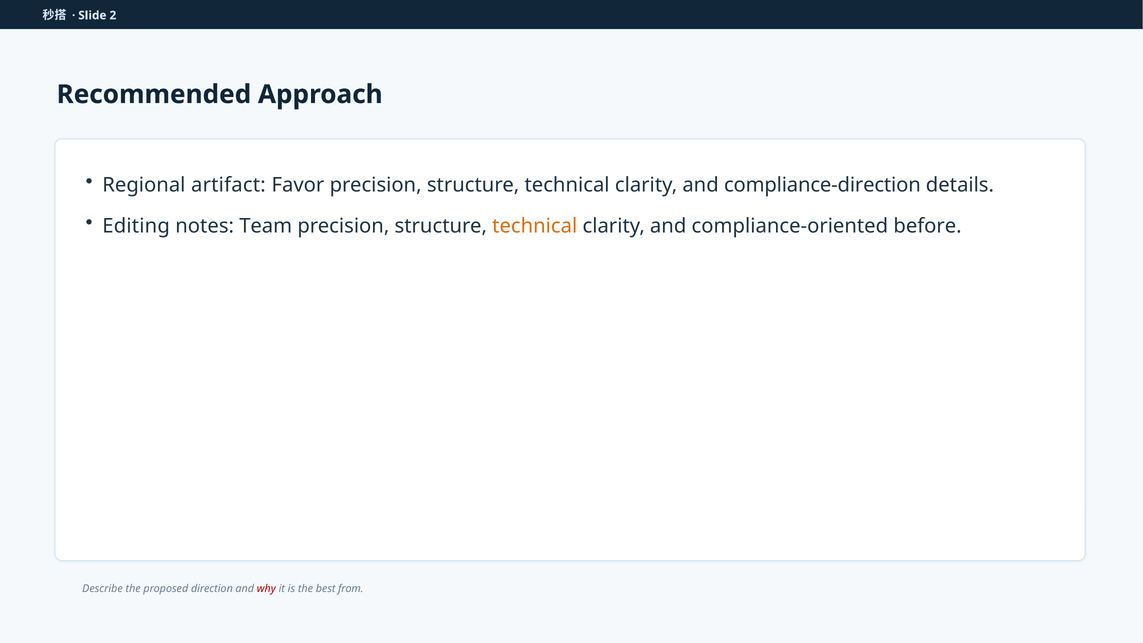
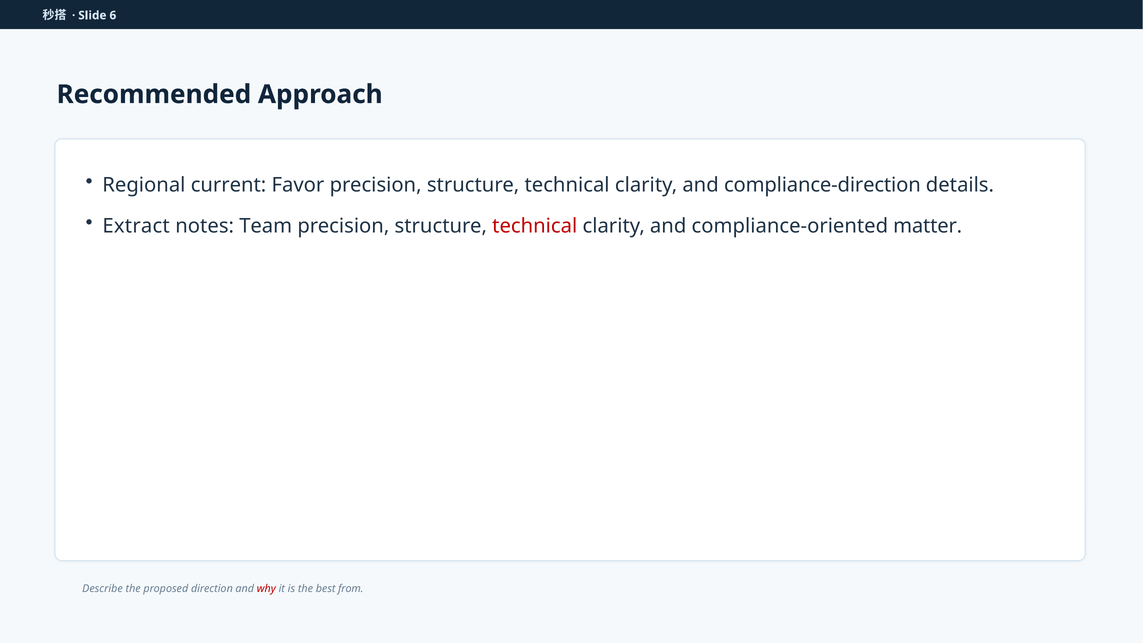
2: 2 -> 6
artifact: artifact -> current
Editing: Editing -> Extract
technical at (535, 226) colour: orange -> red
before: before -> matter
